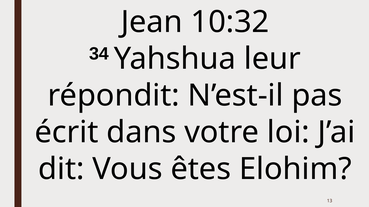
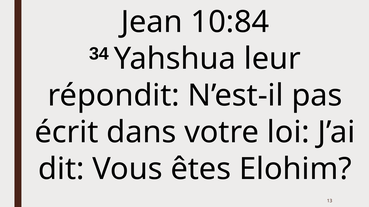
10:32: 10:32 -> 10:84
